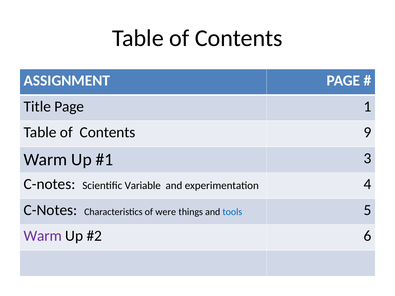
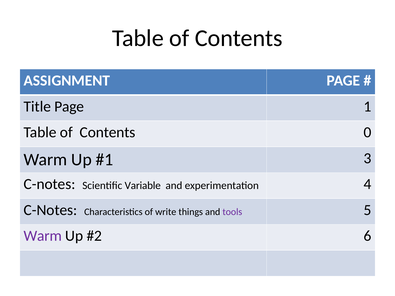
9: 9 -> 0
were: were -> write
tools colour: blue -> purple
